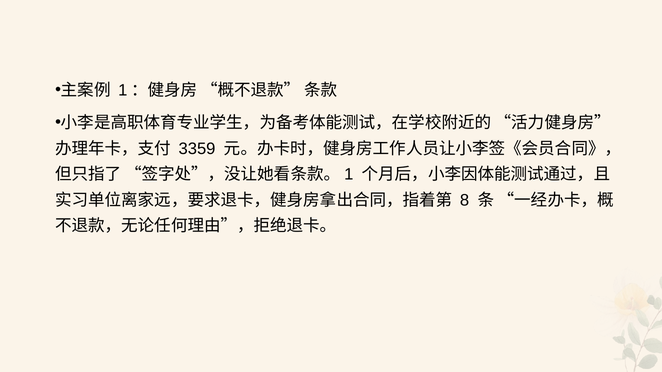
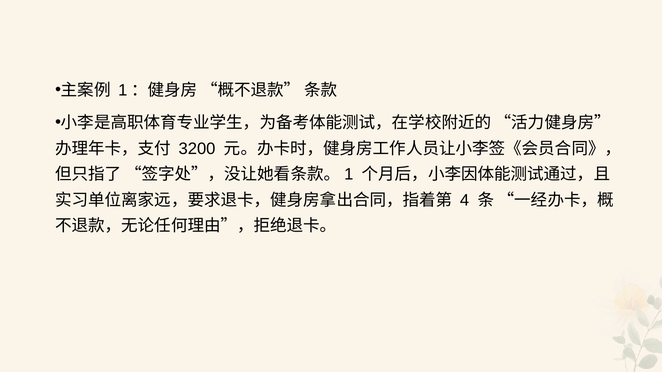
3359: 3359 -> 3200
8: 8 -> 4
